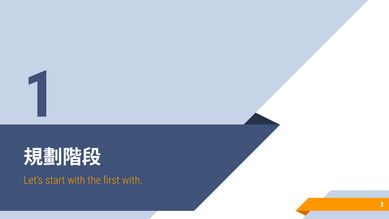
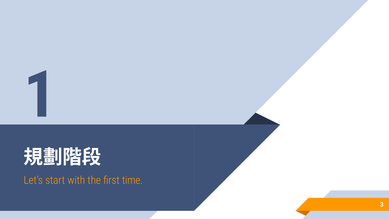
first with: with -> time
